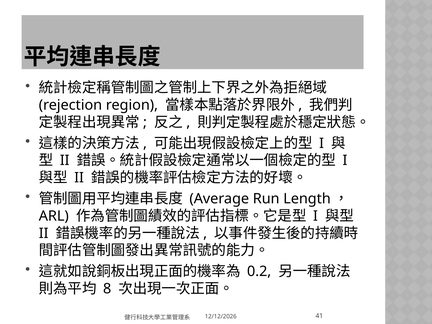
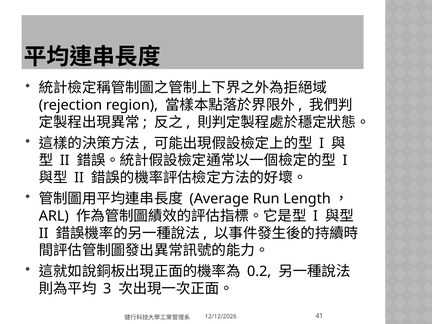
8: 8 -> 3
